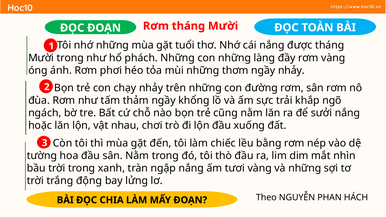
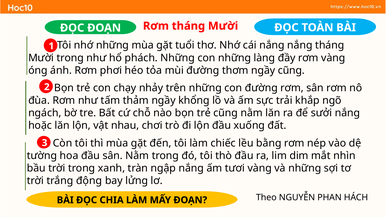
nắng được: được -> nắng
mùi những: những -> đường
ngầy nhảy: nhảy -> cũng
